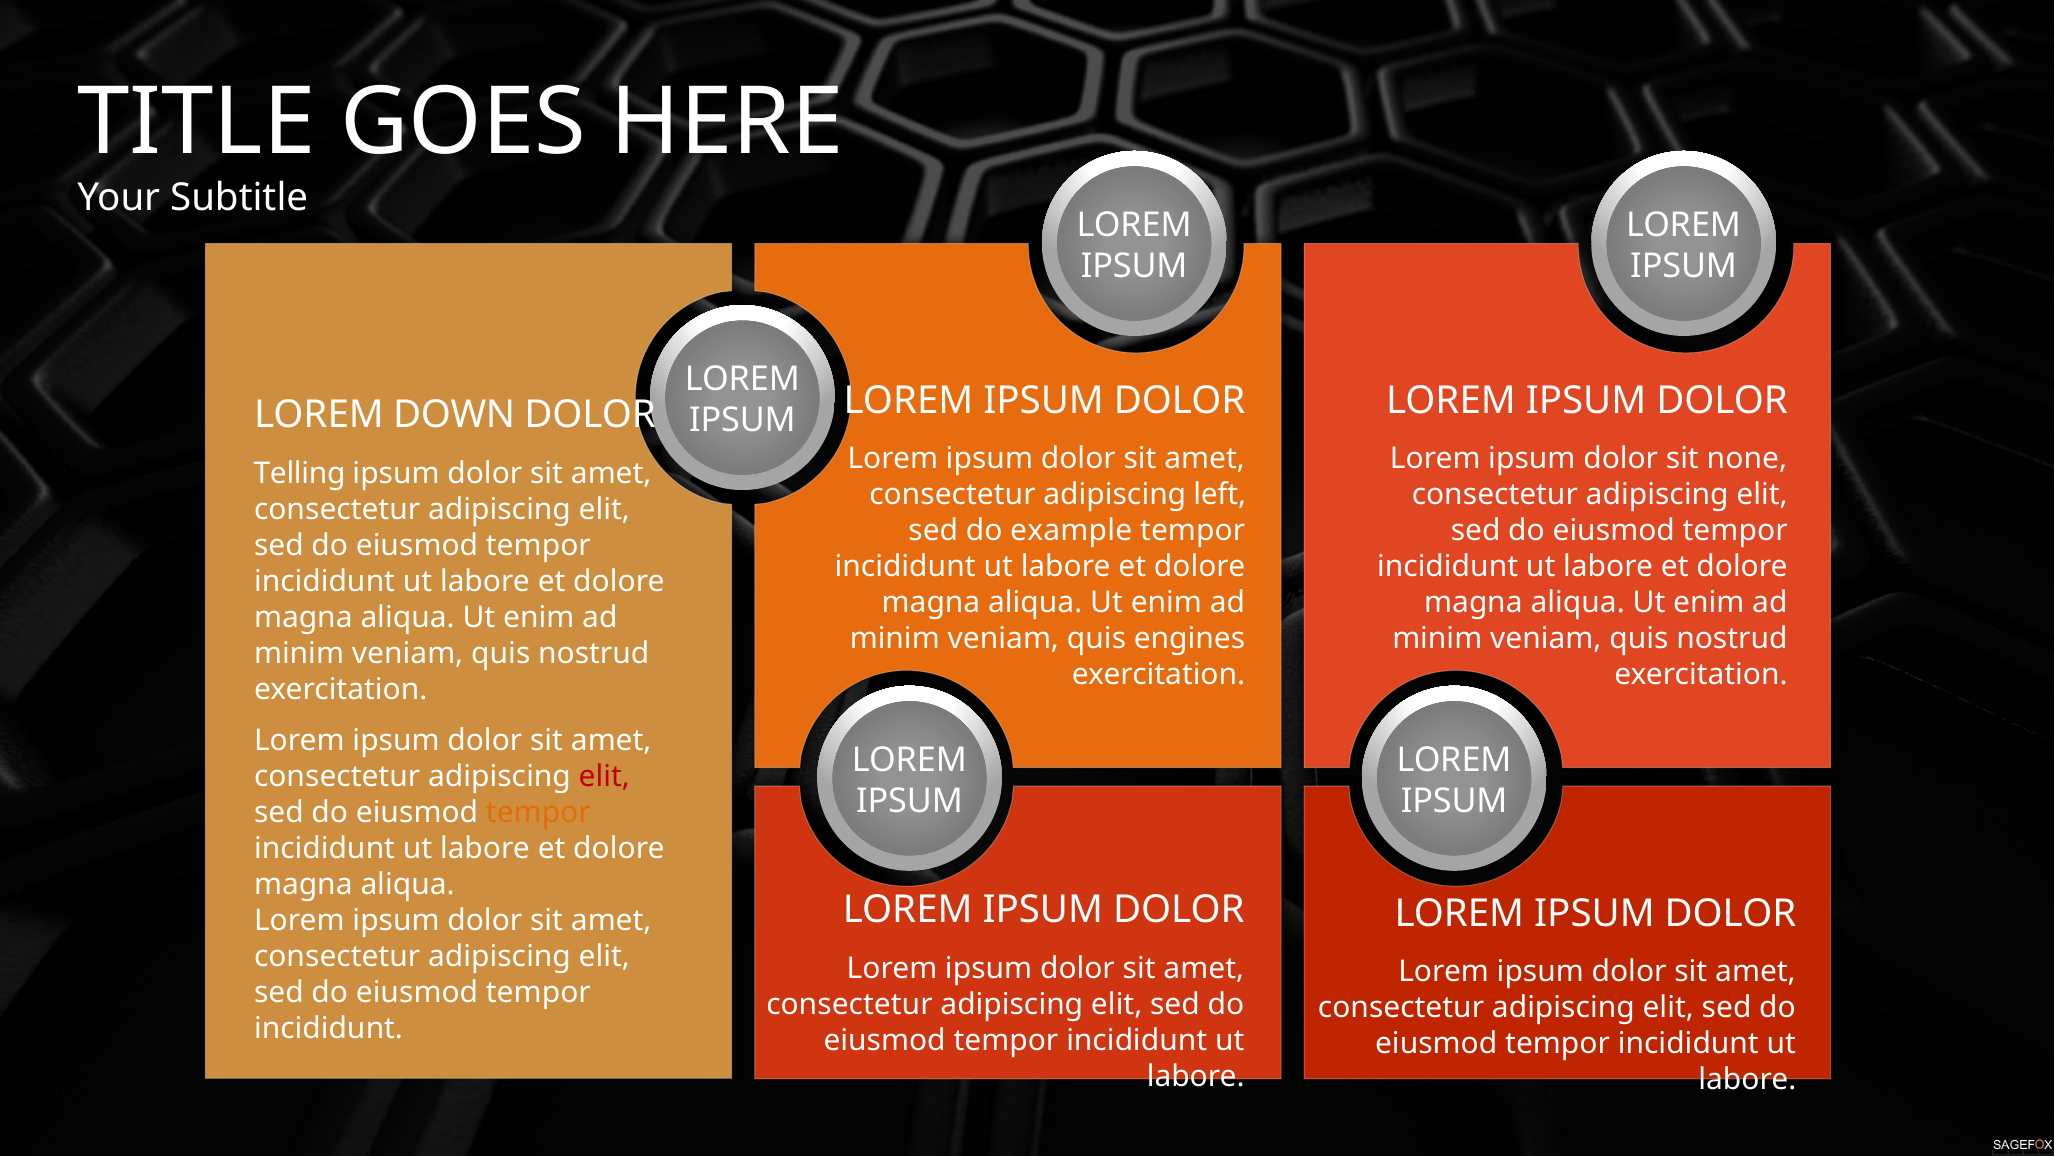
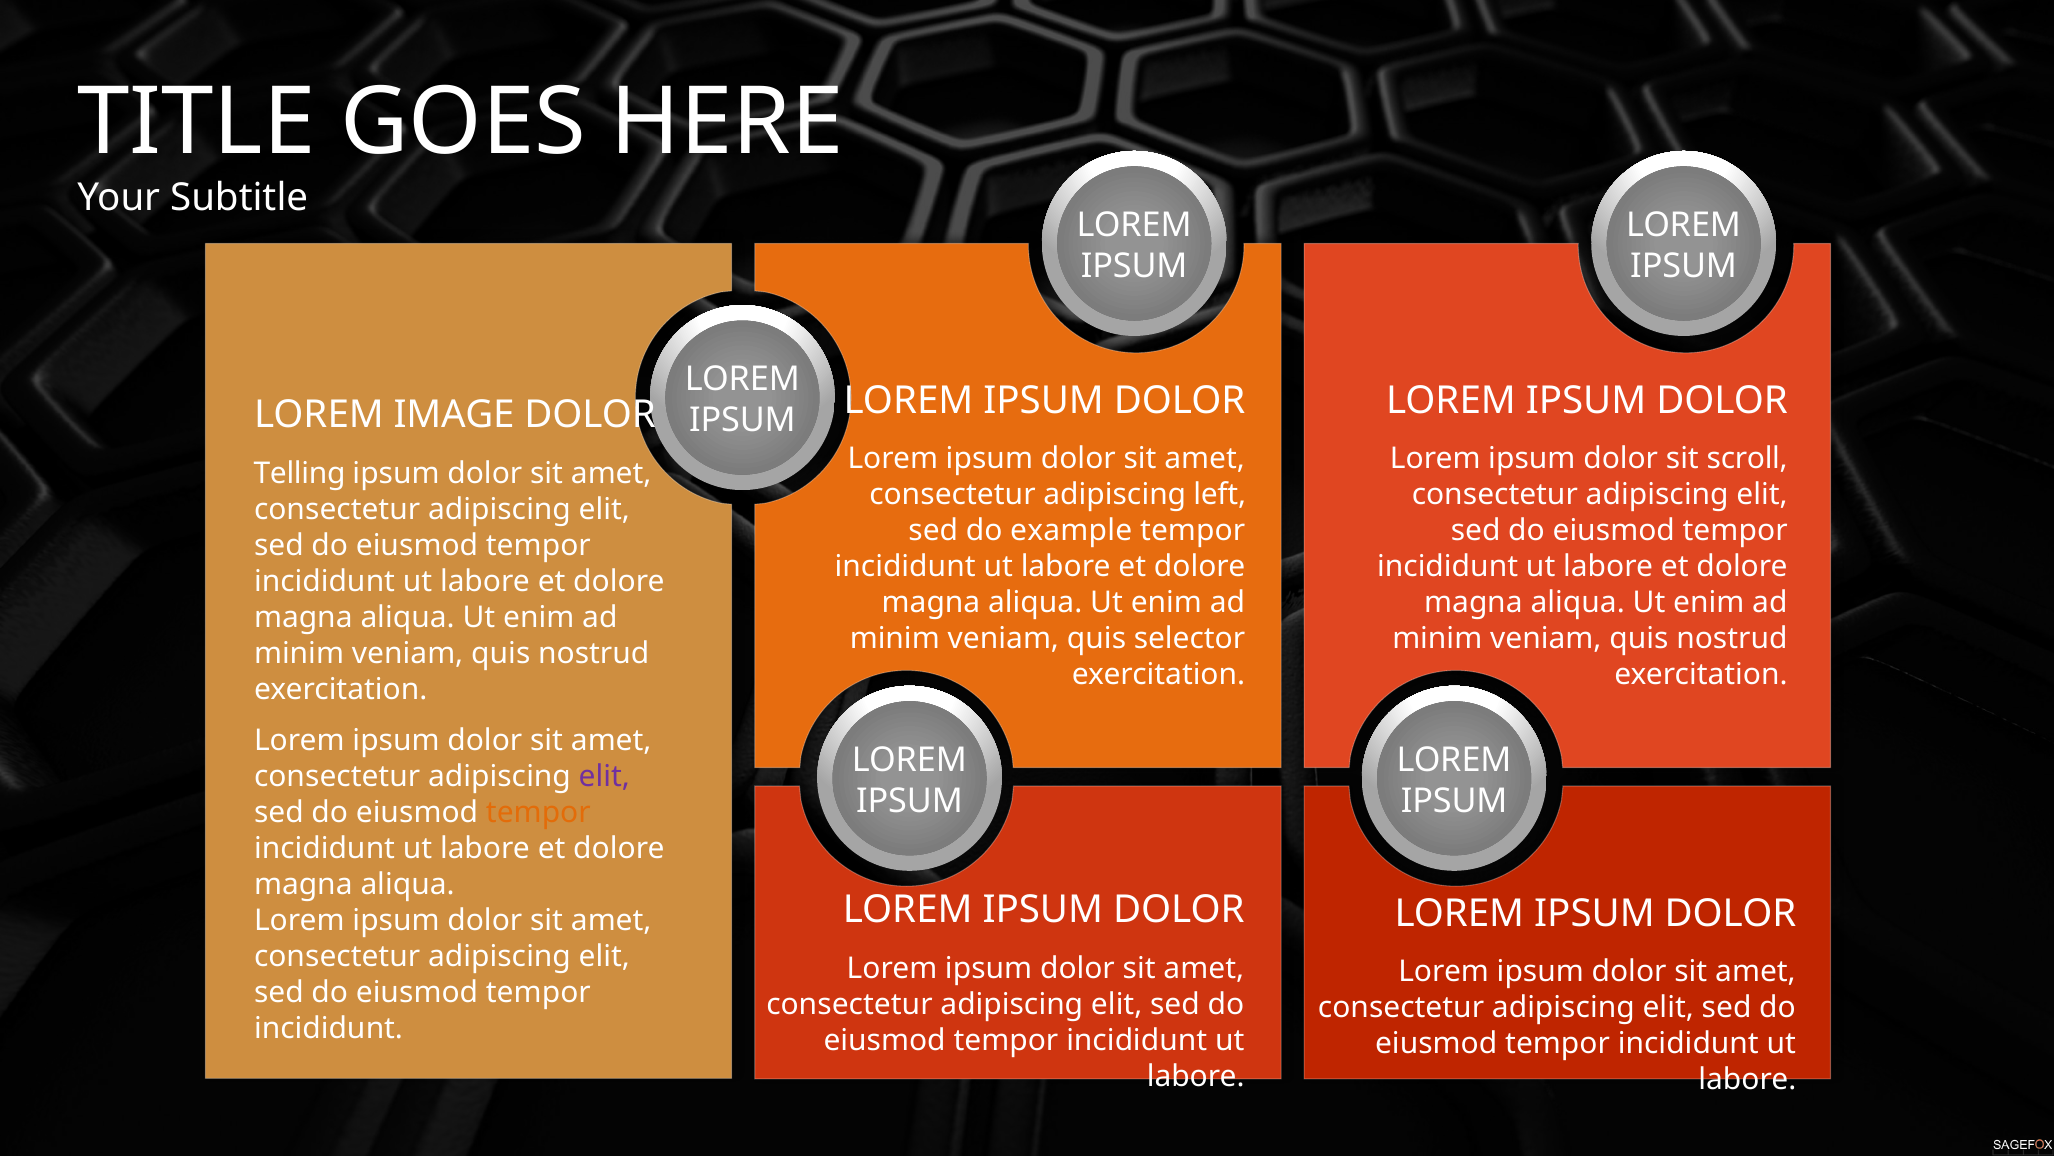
DOWN: DOWN -> IMAGE
none: none -> scroll
engines: engines -> selector
elit at (604, 776) colour: red -> purple
